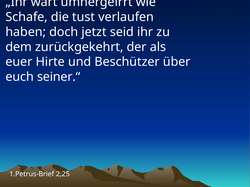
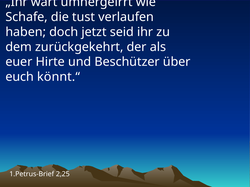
seiner.“: seiner.“ -> könnt.“
